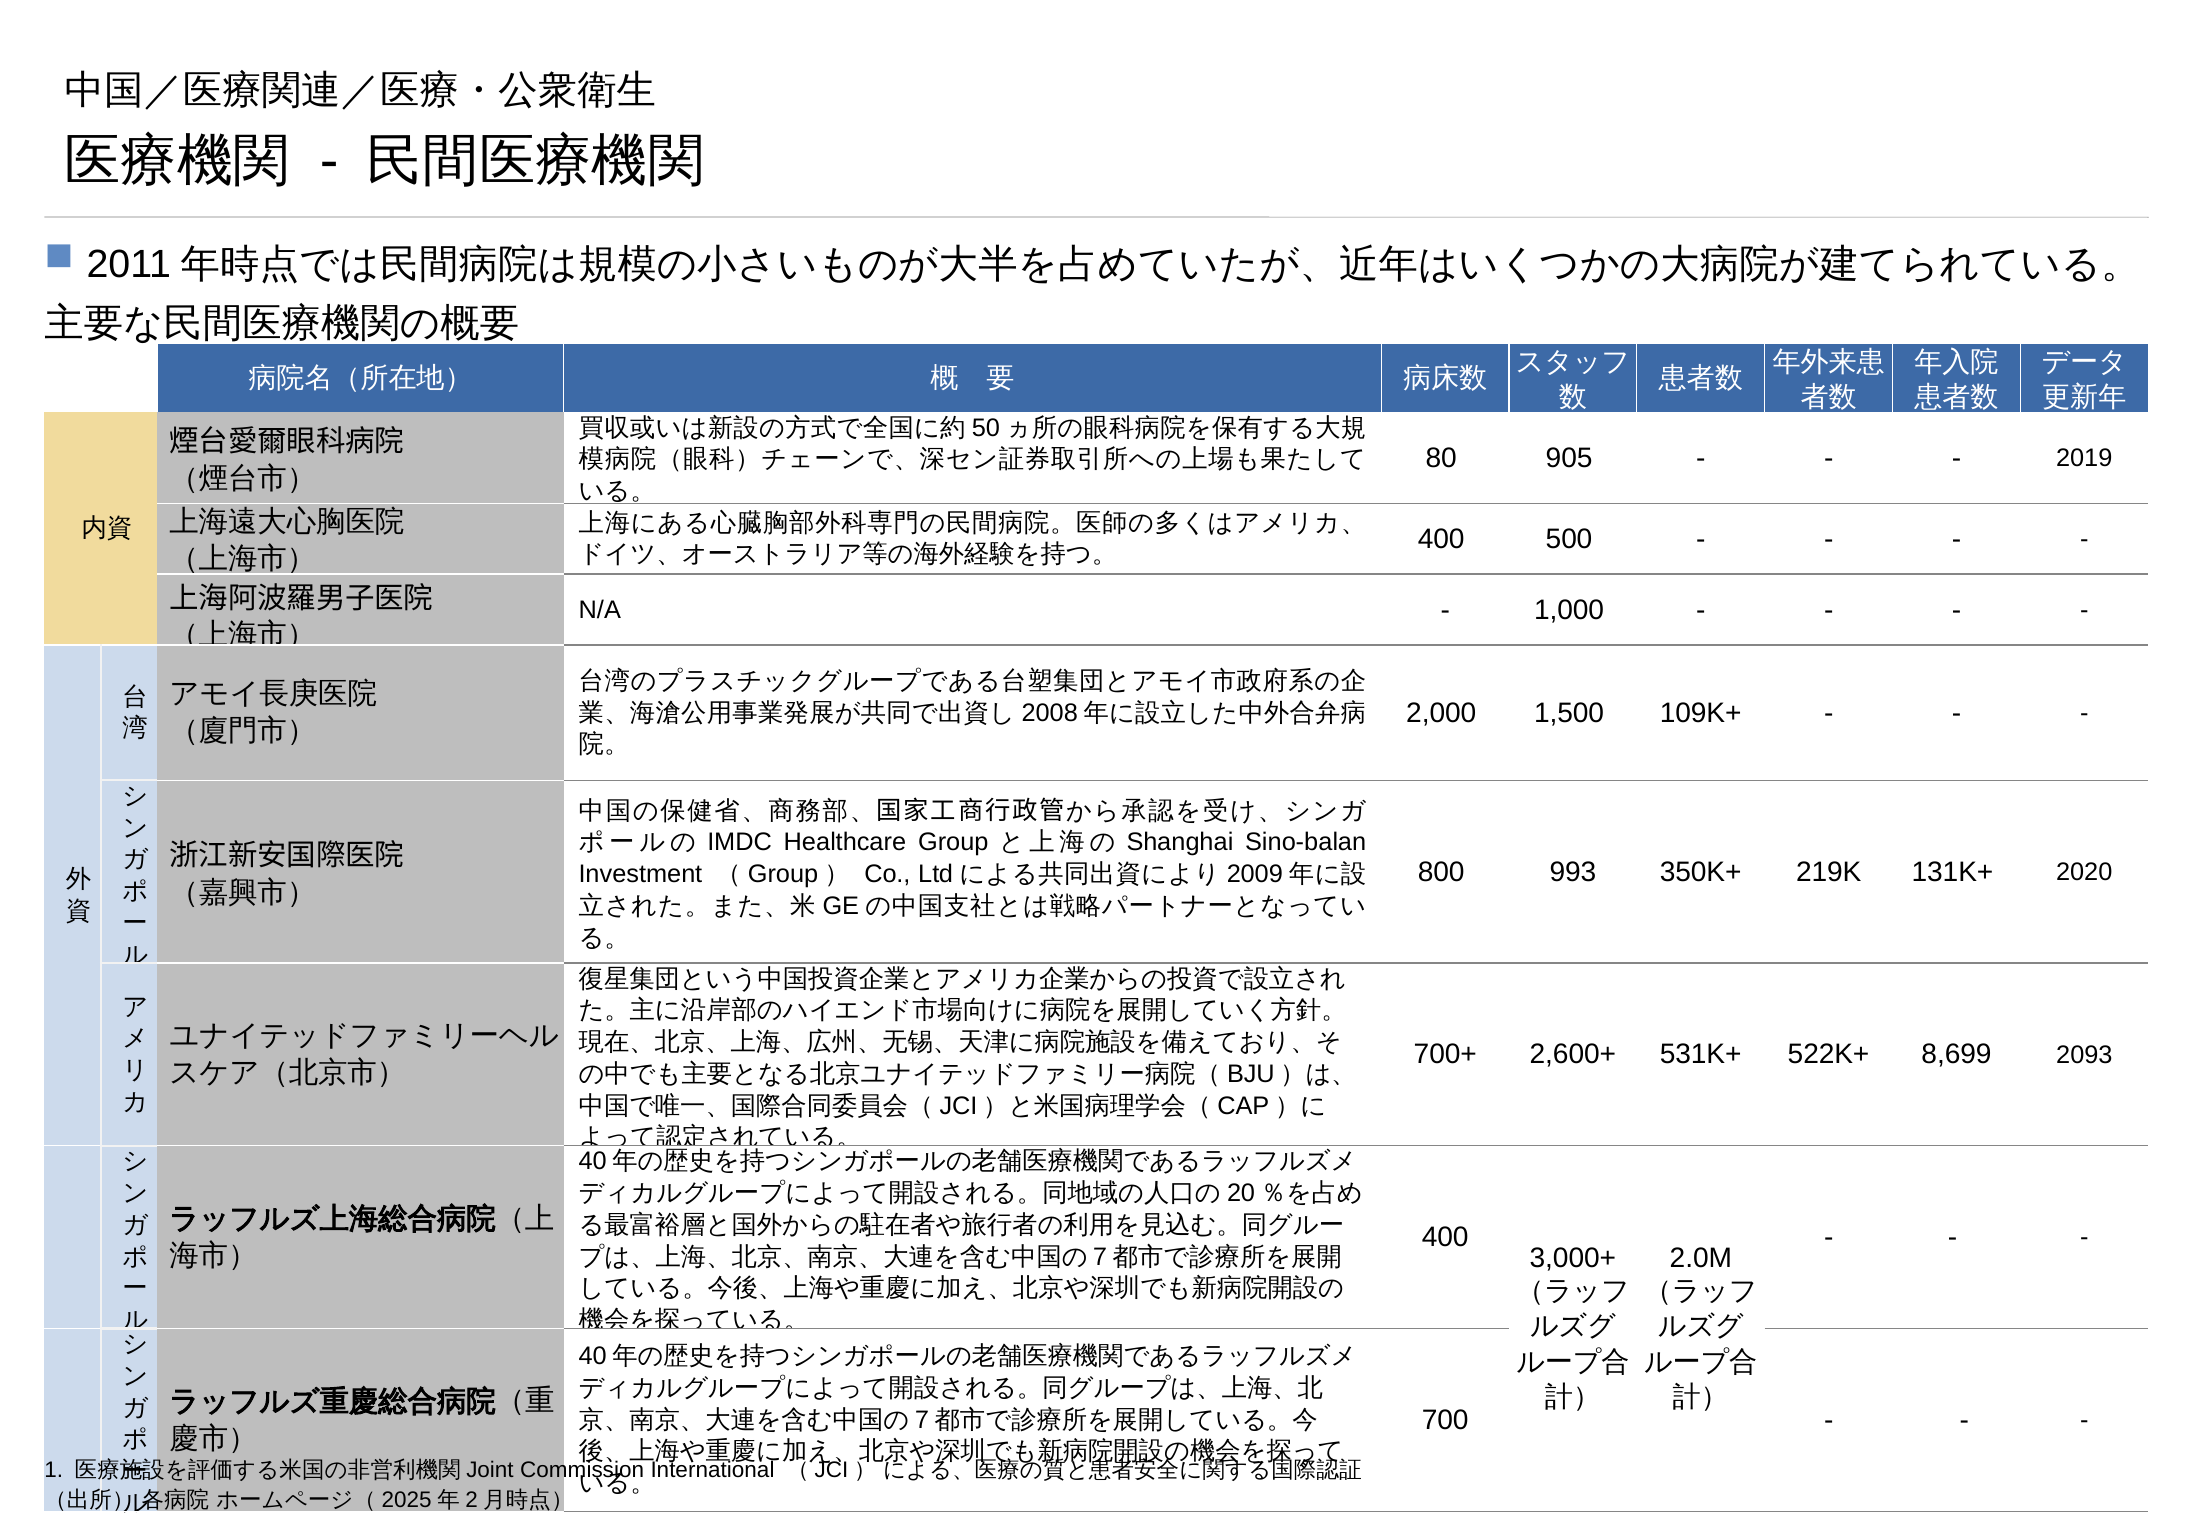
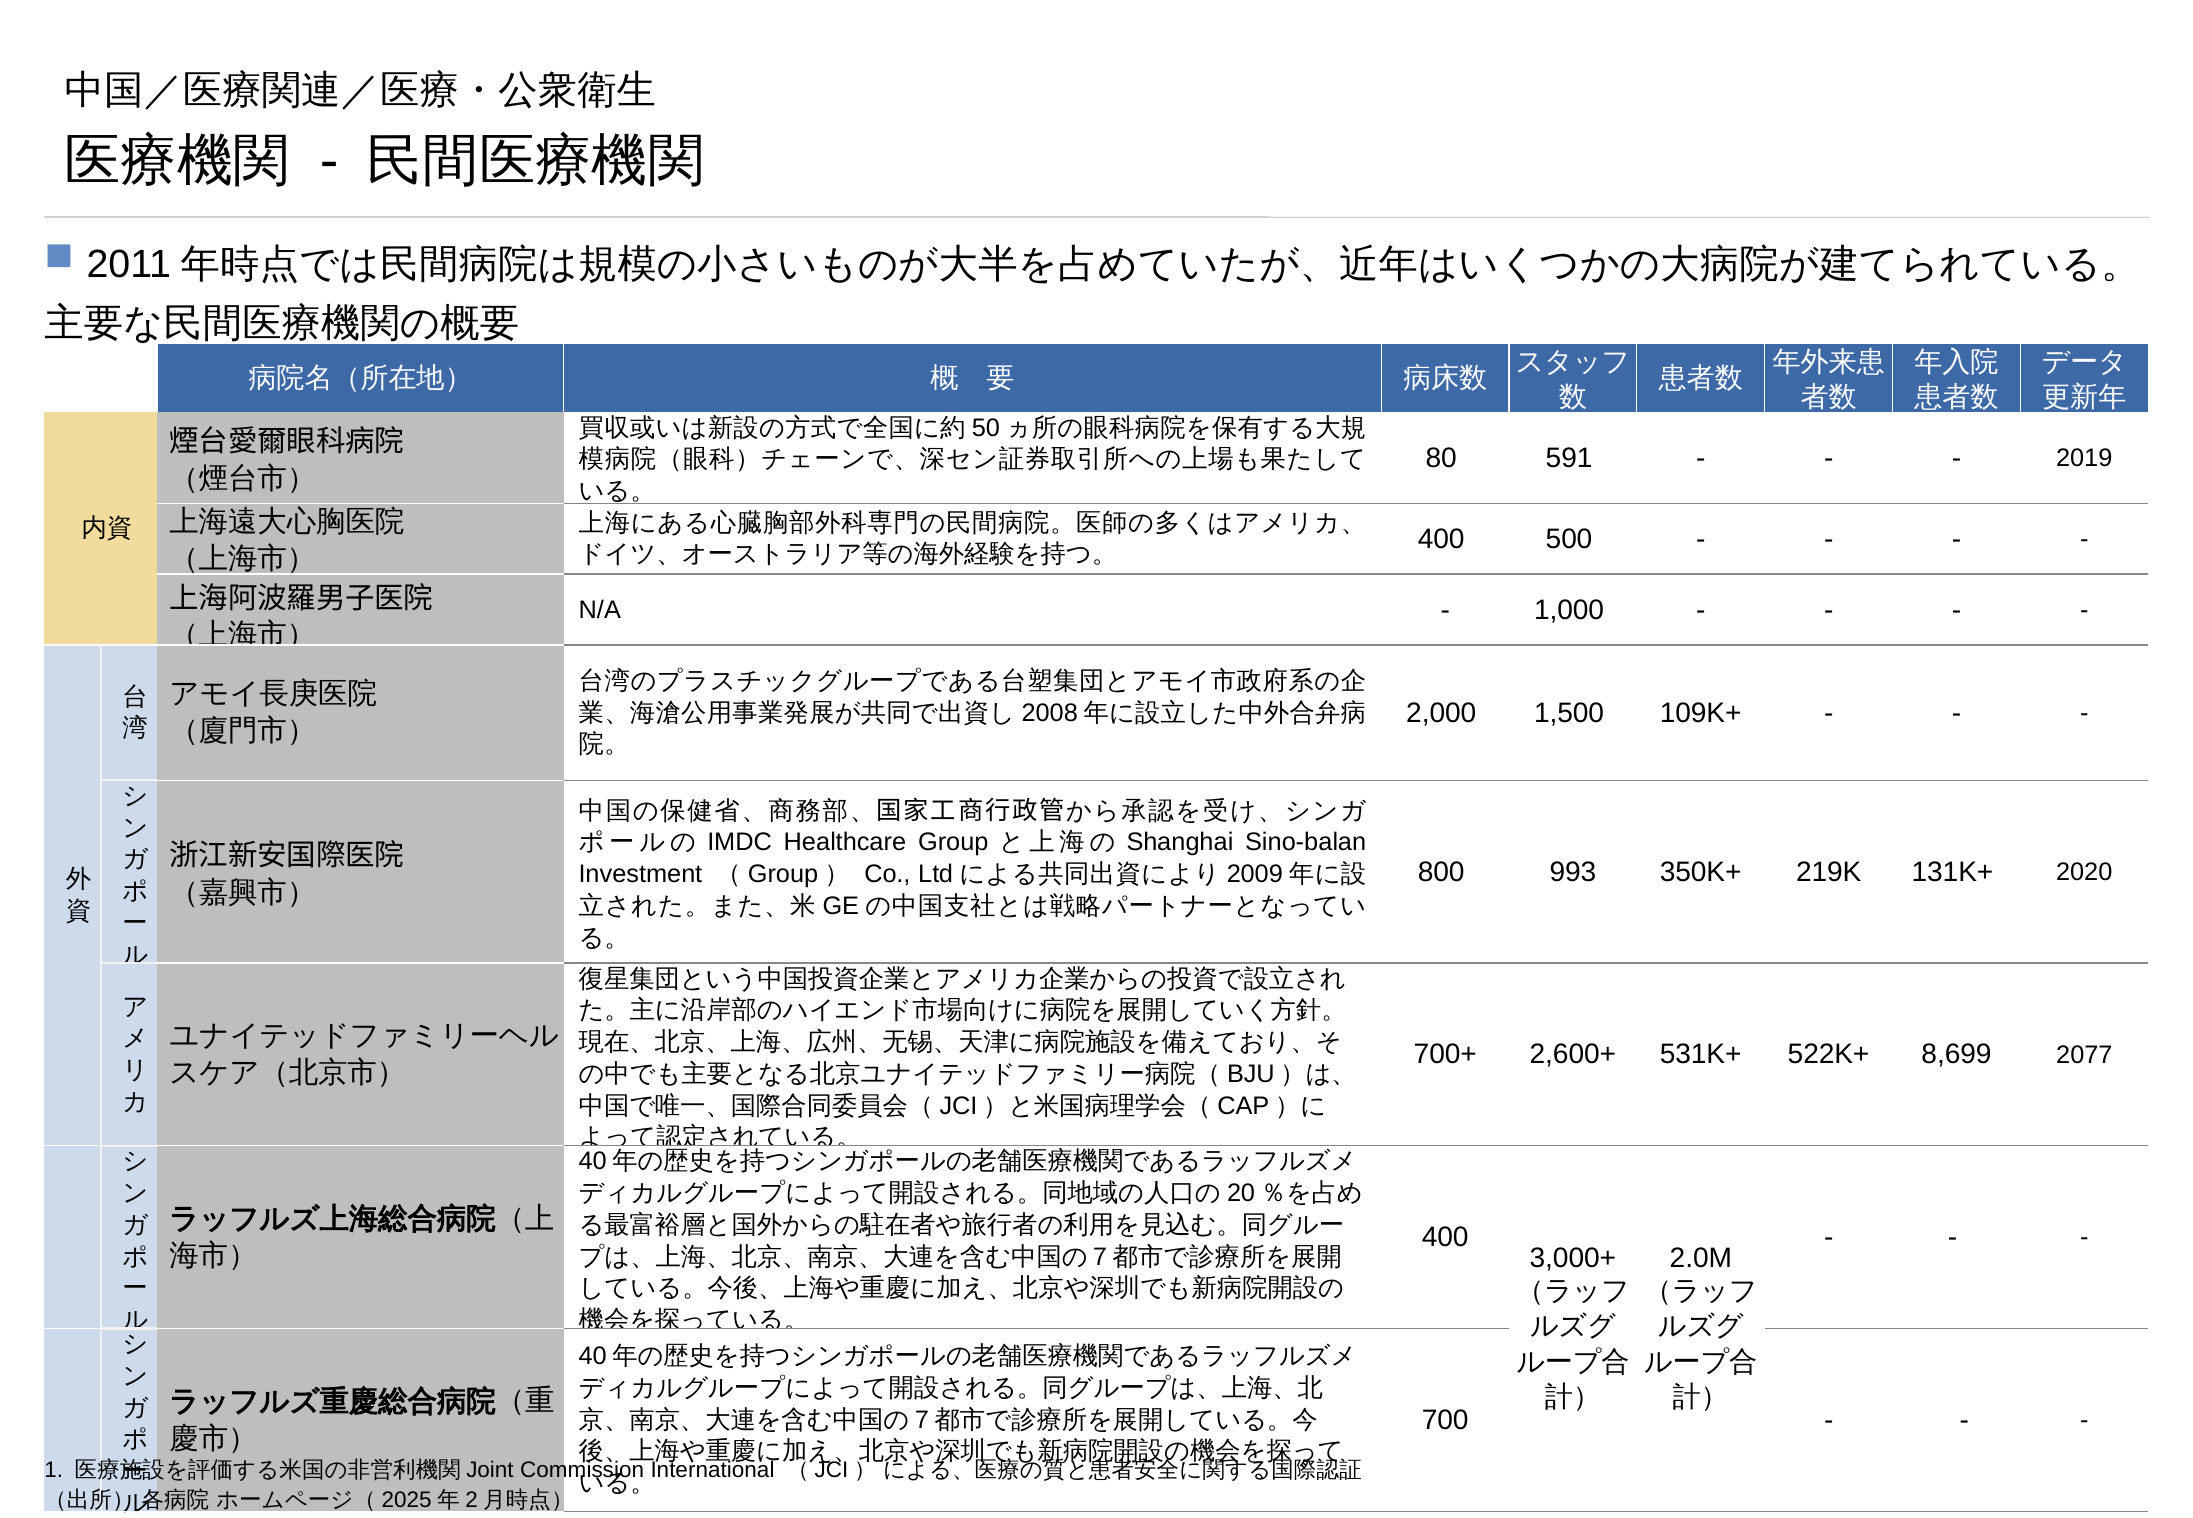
905: 905 -> 591
2093: 2093 -> 2077
